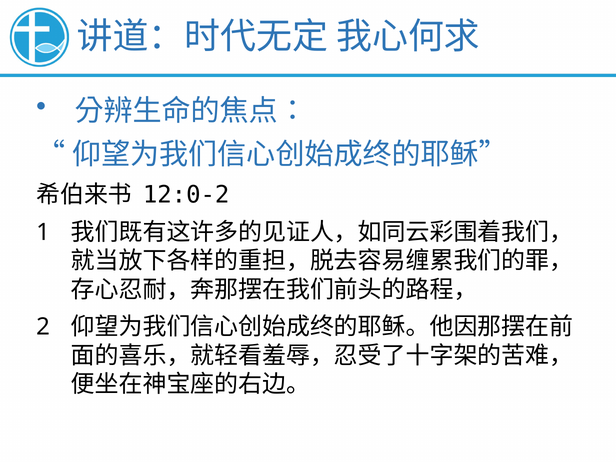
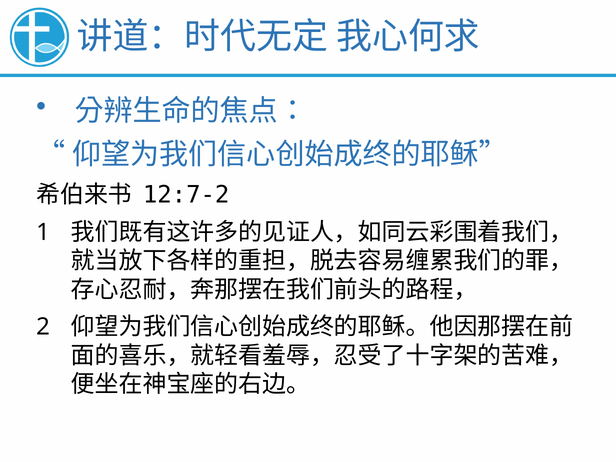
12:0-2: 12:0-2 -> 12:7-2
